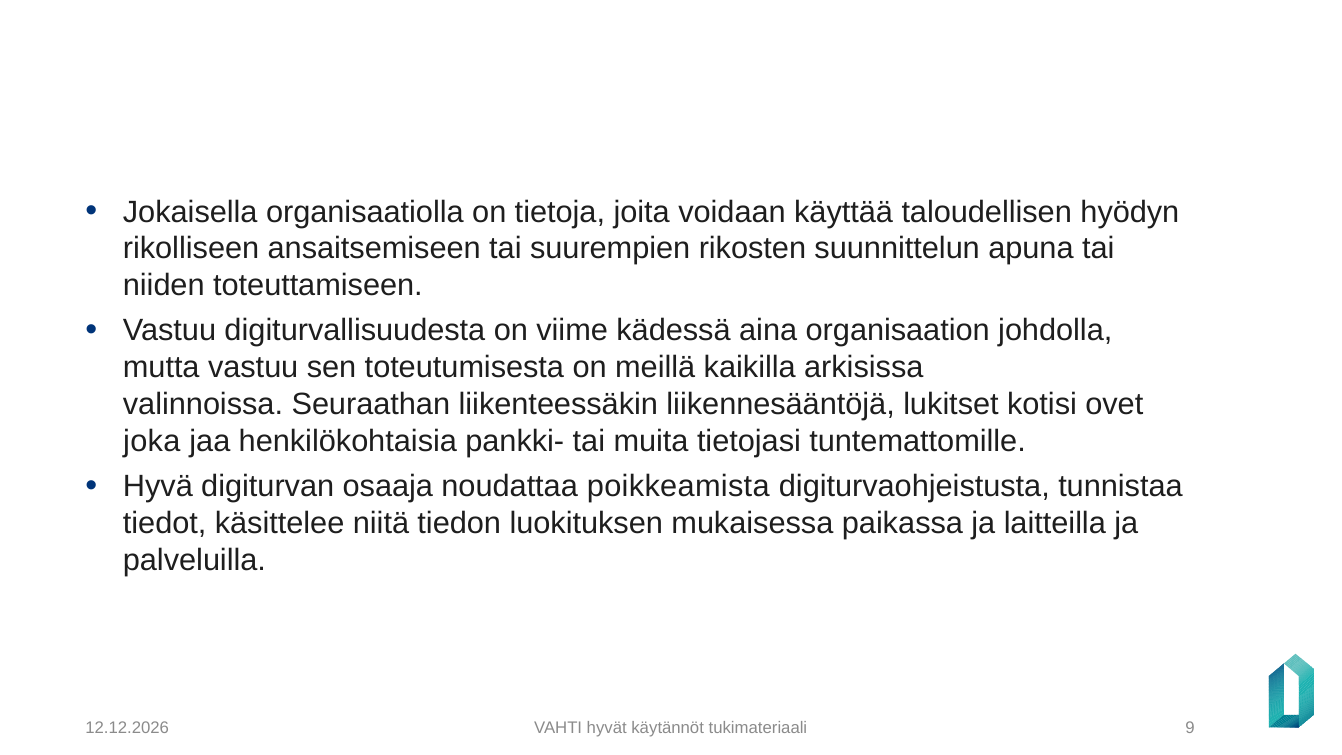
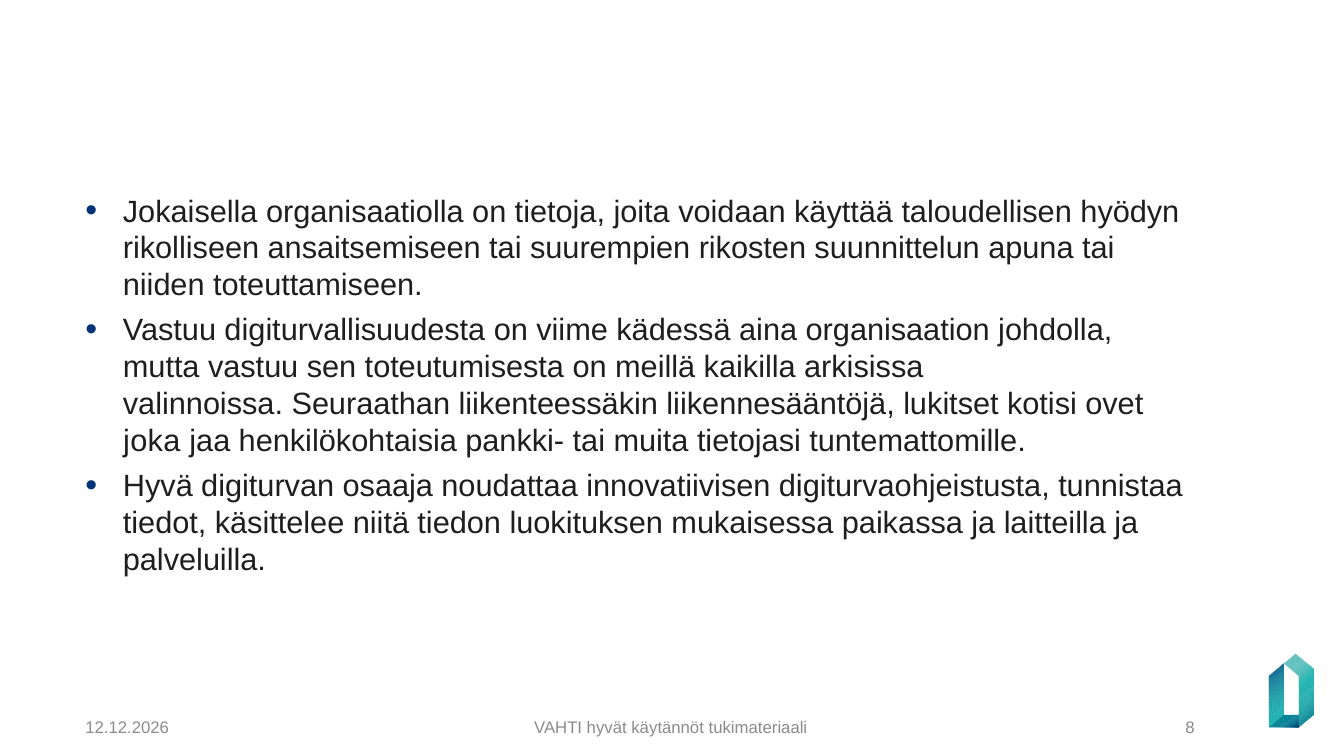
poikkeamista: poikkeamista -> innovatiivisen
9: 9 -> 8
